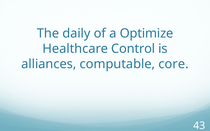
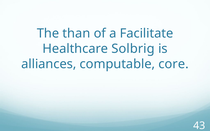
daily: daily -> than
Optimize: Optimize -> Facilitate
Control: Control -> Solbrig
